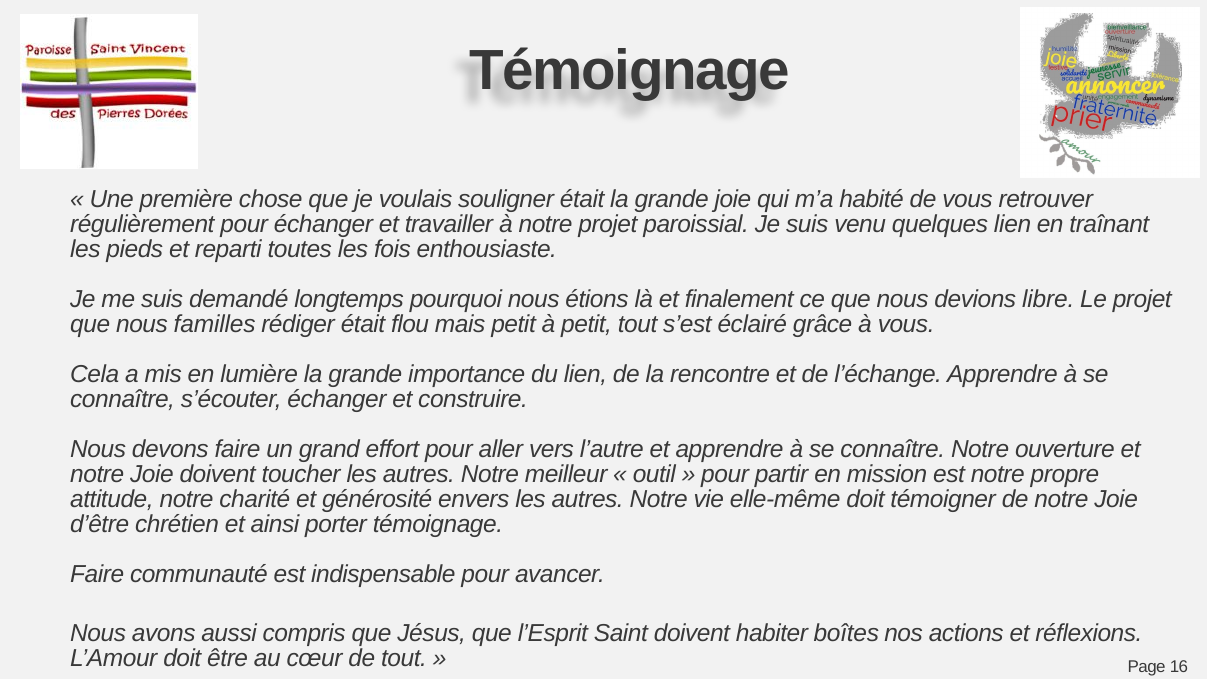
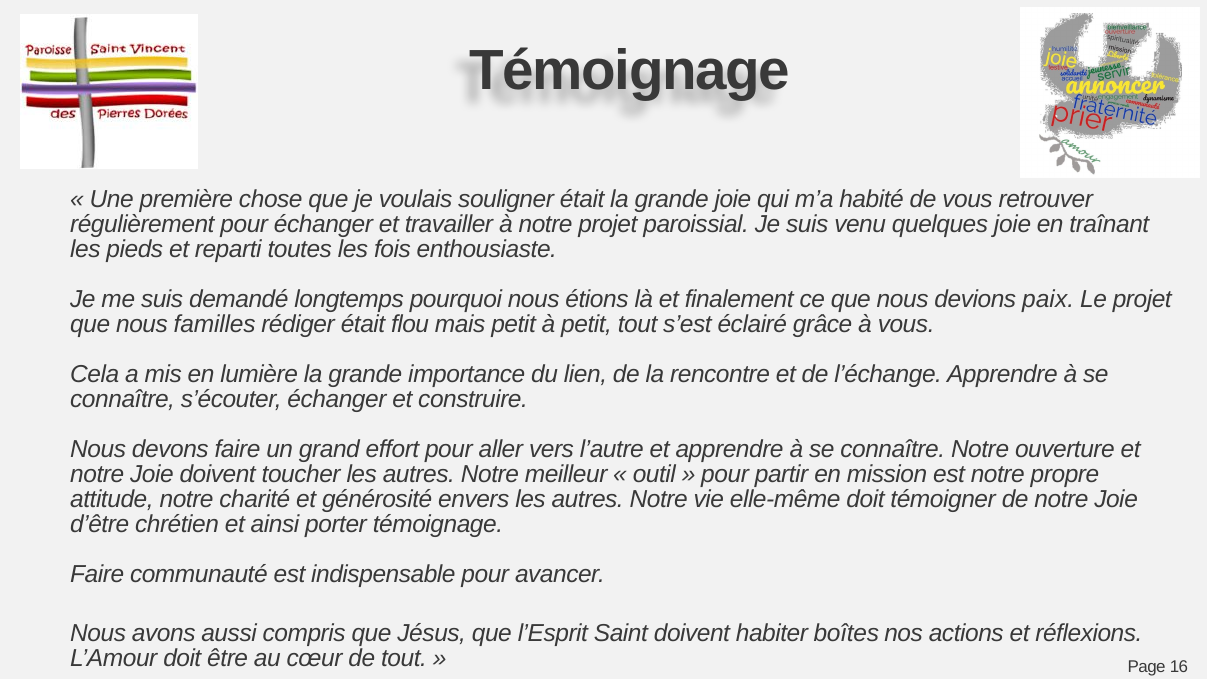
quelques lien: lien -> joie
libre: libre -> paix
